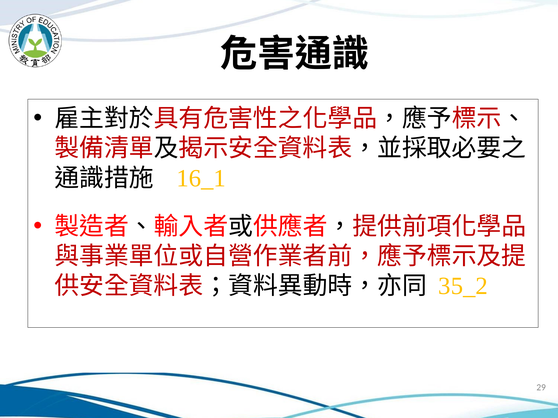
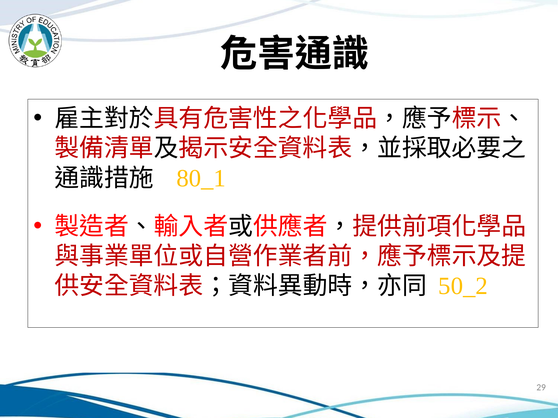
16_1: 16_1 -> 80_1
35_2: 35_2 -> 50_2
